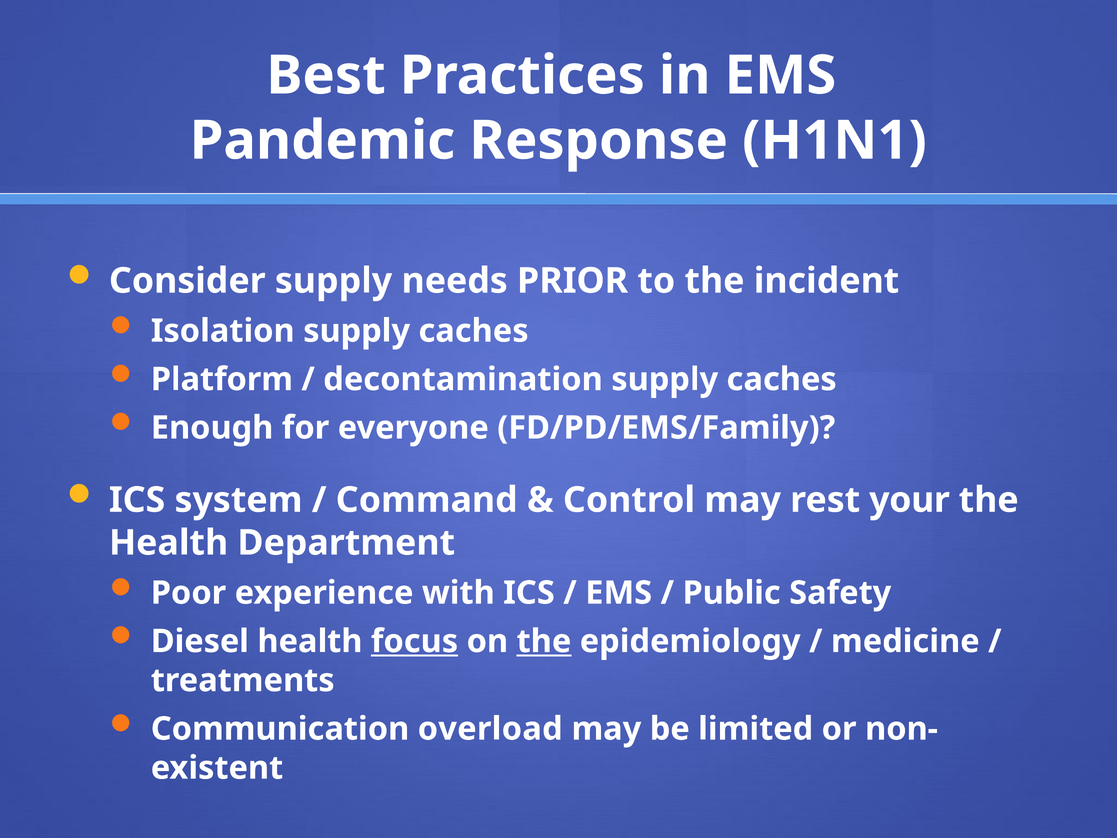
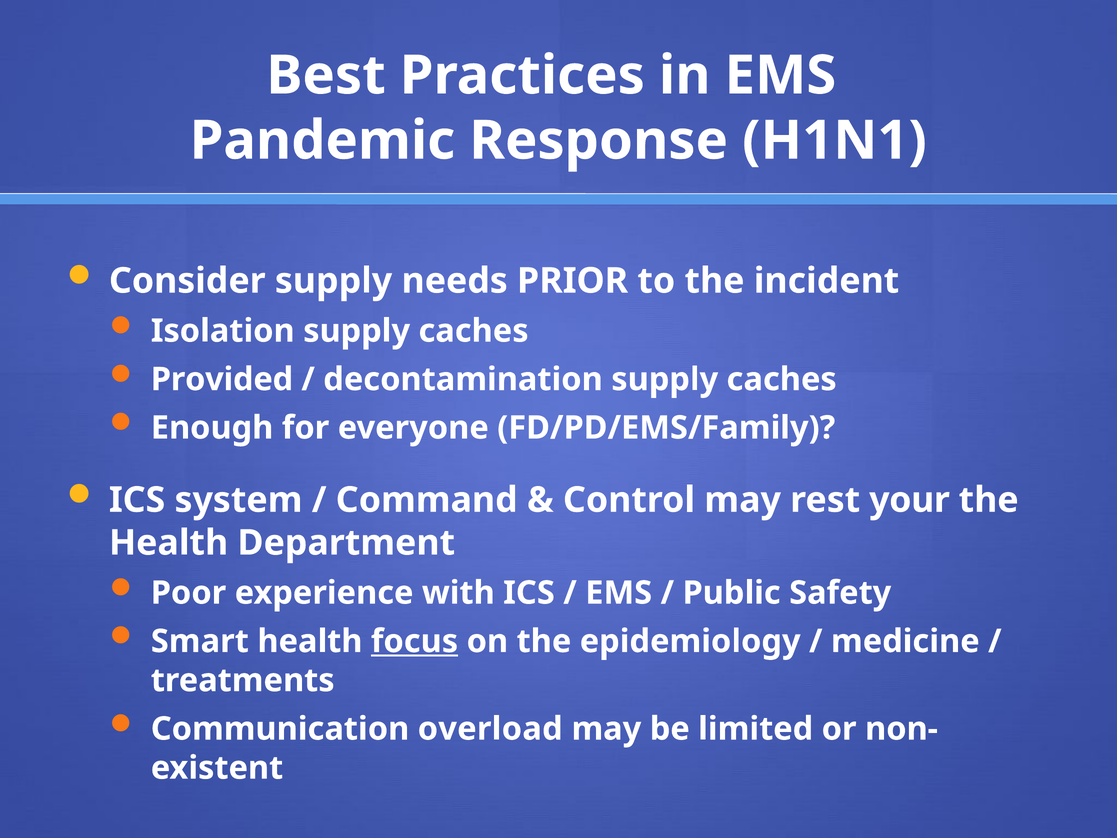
Platform: Platform -> Provided
Diesel: Diesel -> Smart
the at (544, 641) underline: present -> none
